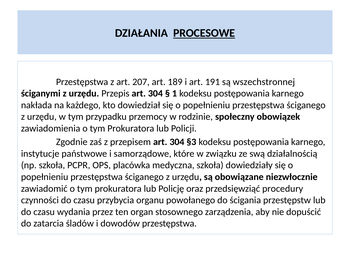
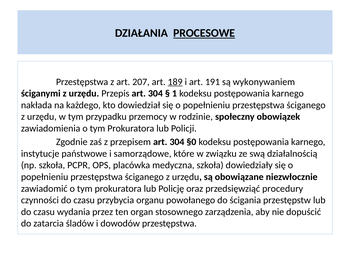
189 underline: none -> present
wszechstronnej: wszechstronnej -> wykonywaniem
§3: §3 -> §0
